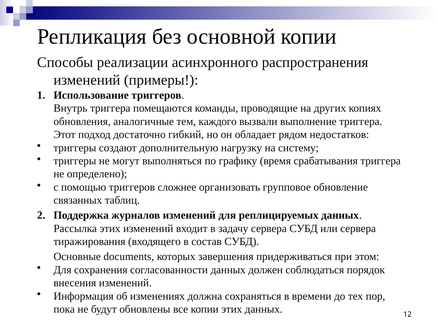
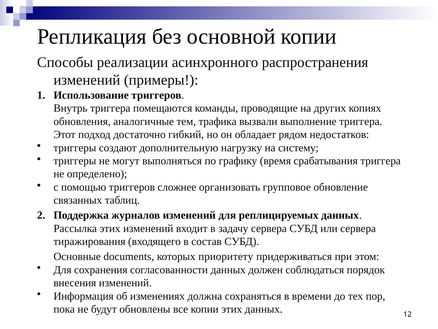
каждого: каждого -> трафика
завершения: завершения -> приоритету
